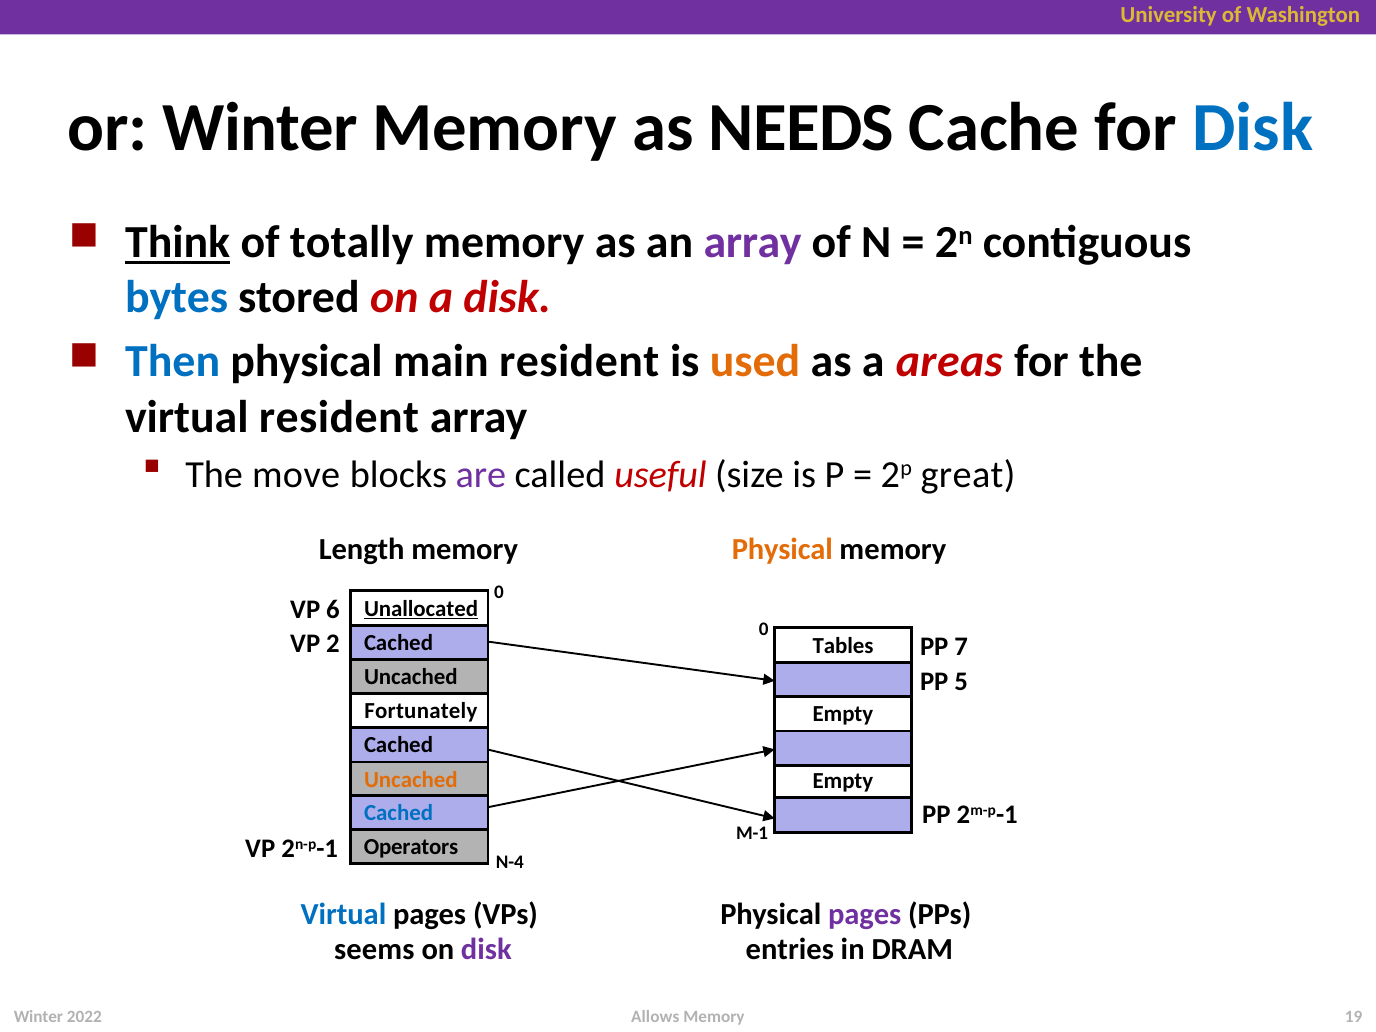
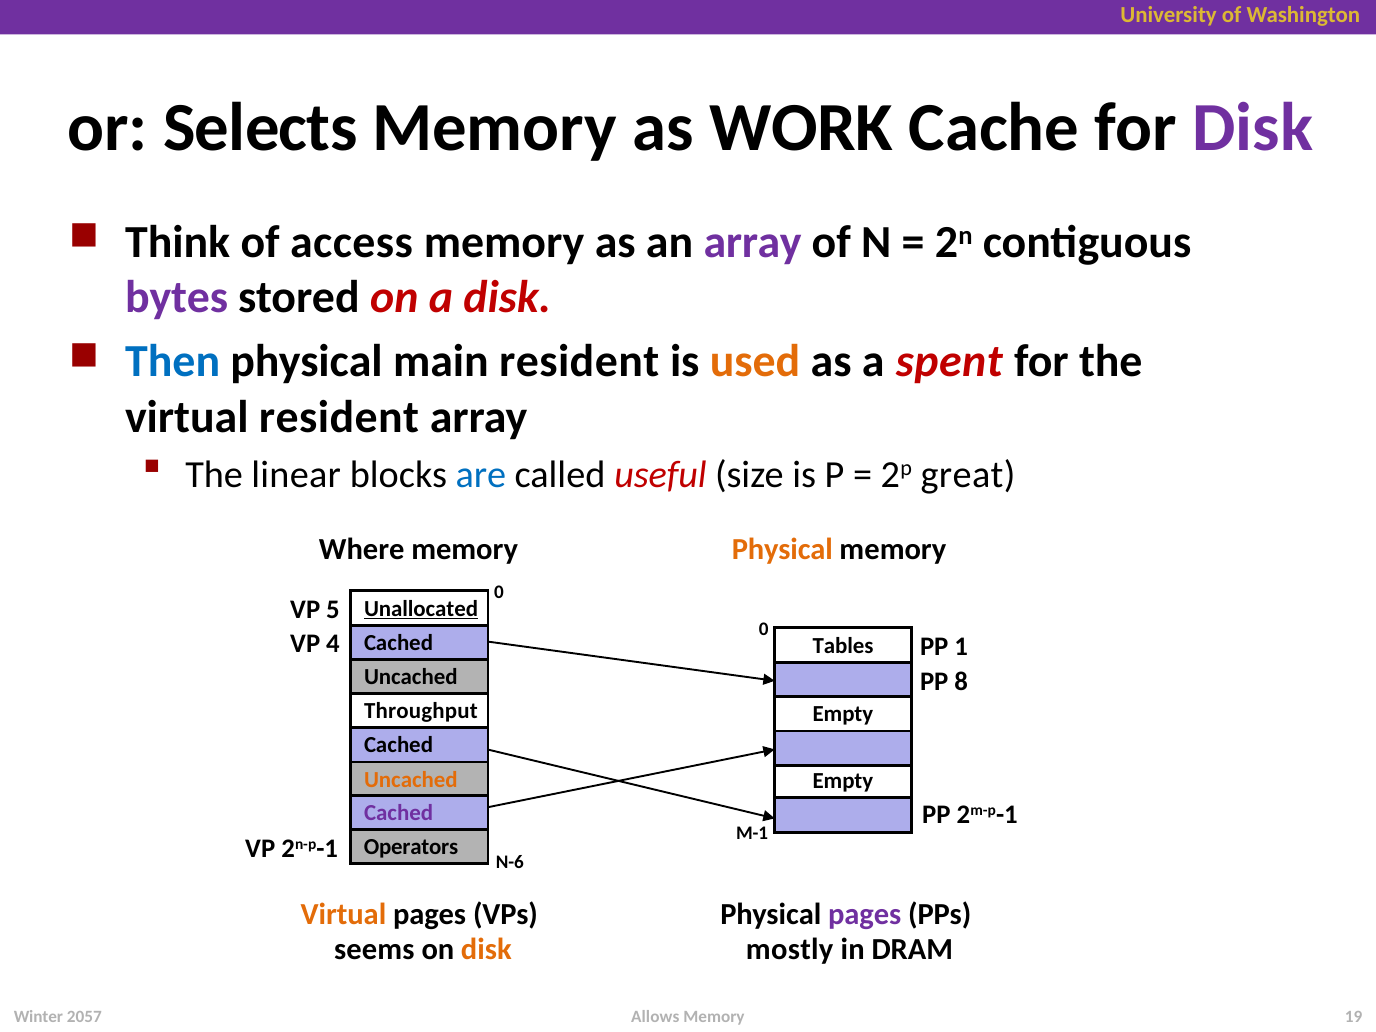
or Winter: Winter -> Selects
NEEDS: NEEDS -> WORK
Disk at (1253, 128) colour: blue -> purple
Think underline: present -> none
totally: totally -> access
bytes colour: blue -> purple
areas: areas -> spent
move: move -> linear
are colour: purple -> blue
Length: Length -> Where
6: 6 -> 5
2: 2 -> 4
7: 7 -> 1
5: 5 -> 8
Fortunately: Fortunately -> Throughput
Cached at (399, 813) colour: blue -> purple
N-4: N-4 -> N-6
Virtual at (343, 914) colour: blue -> orange
disk at (486, 950) colour: purple -> orange
entries: entries -> mostly
2022: 2022 -> 2057
